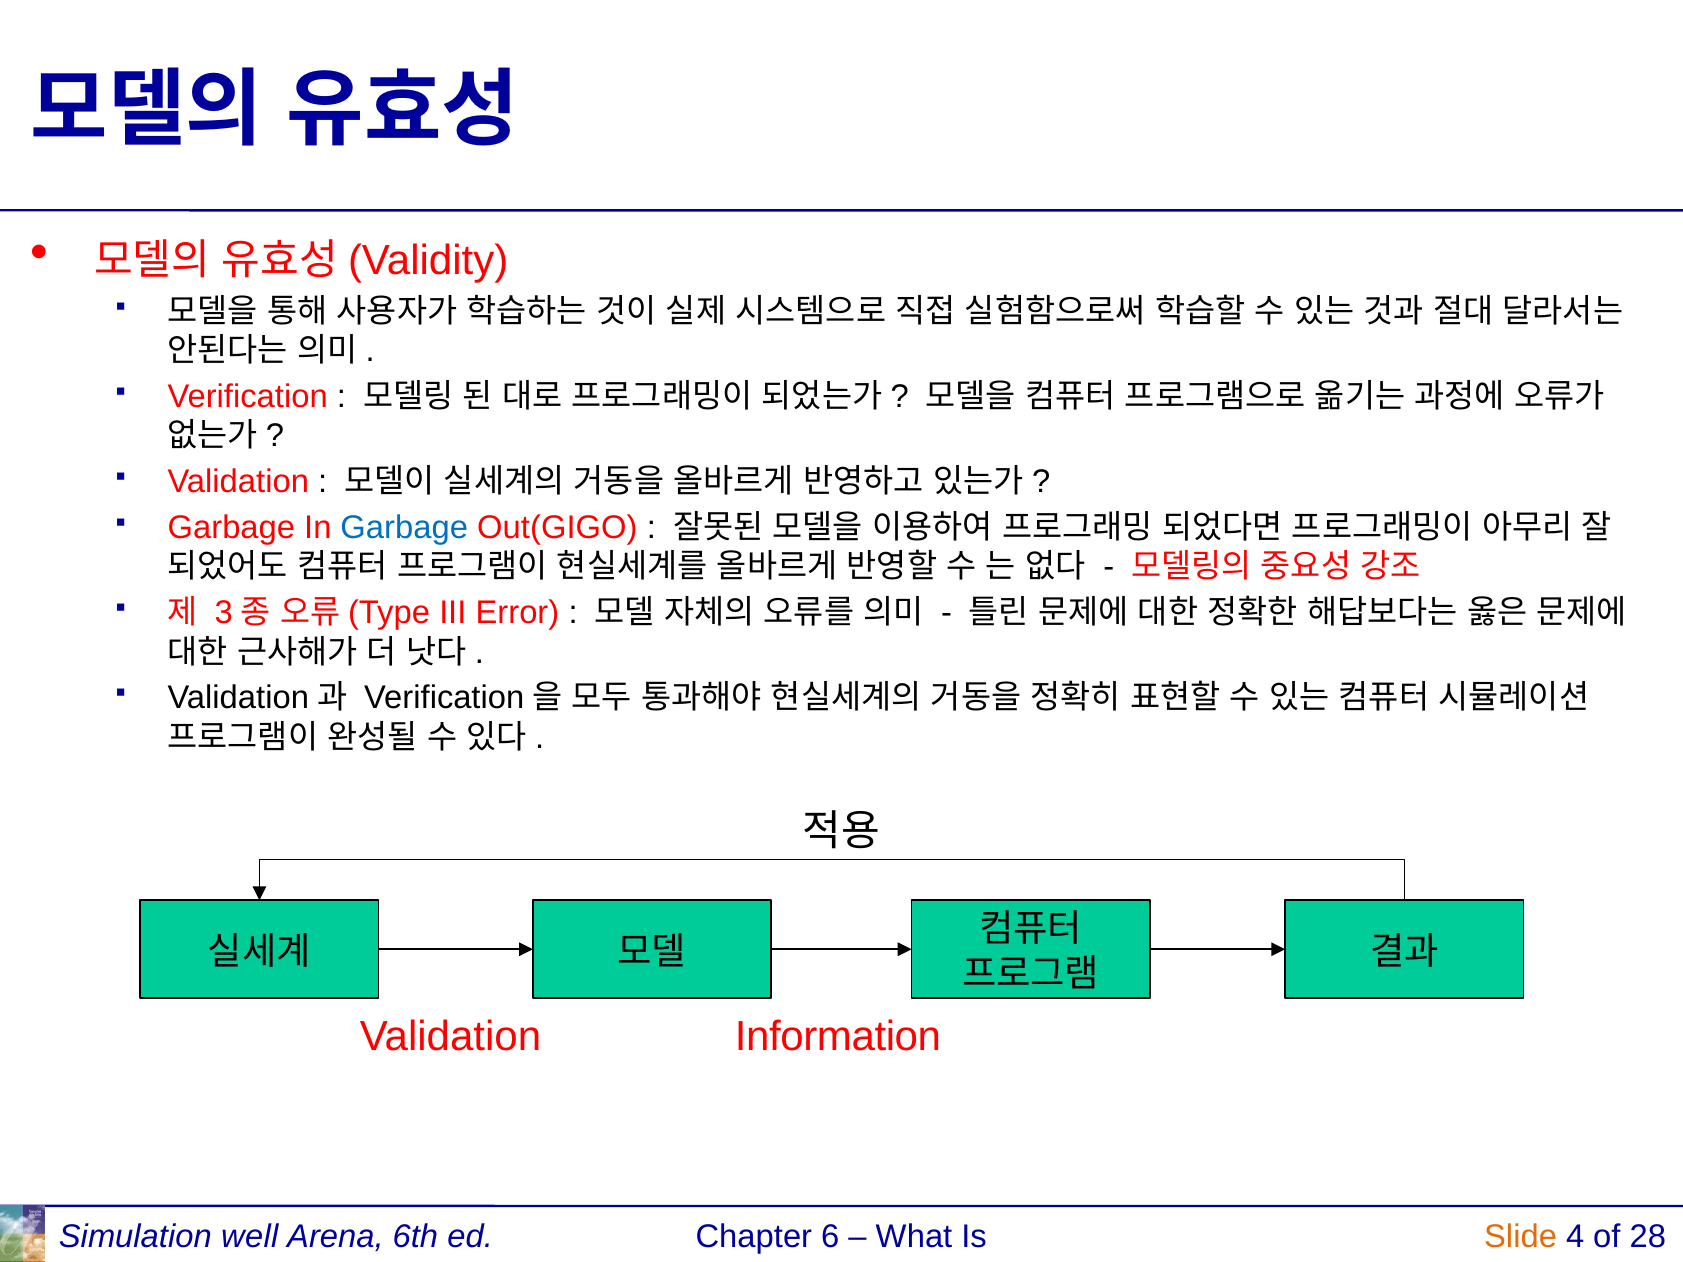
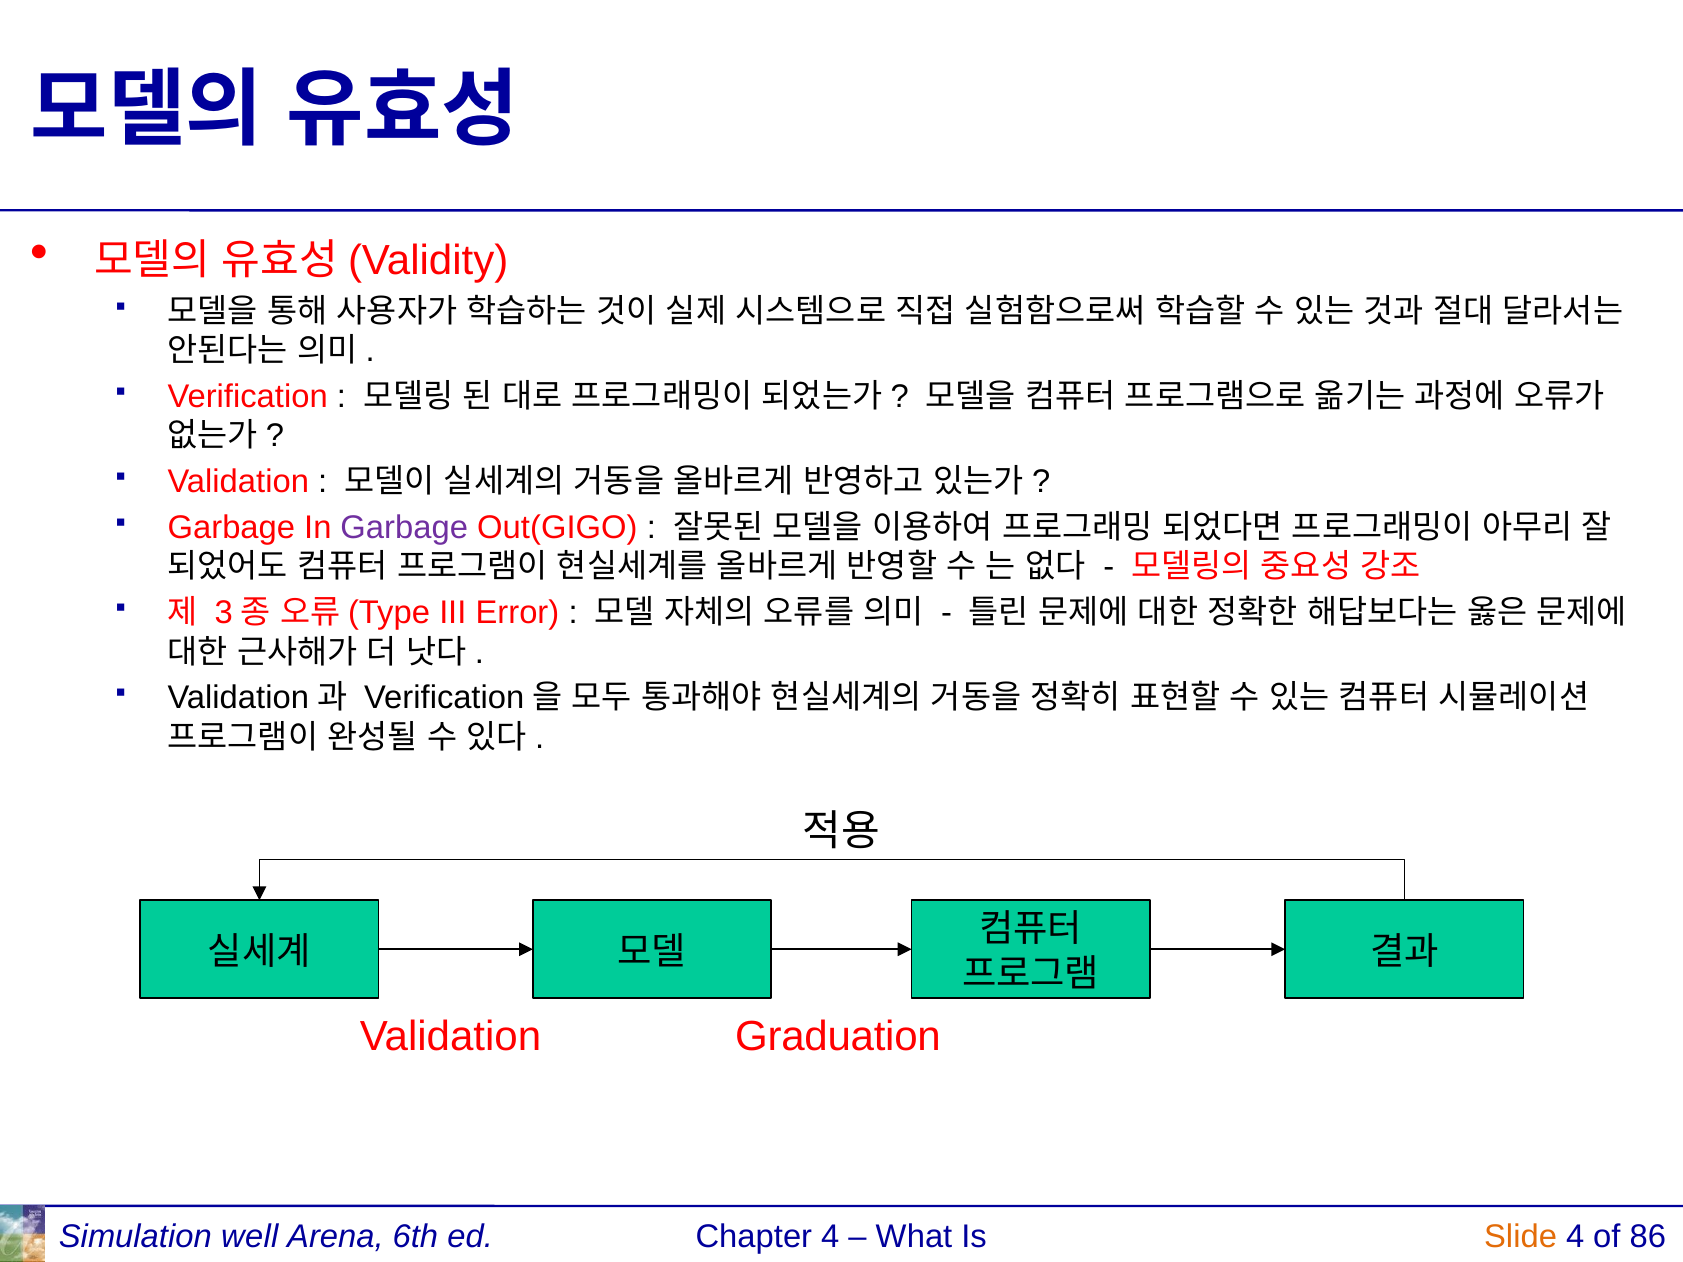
Garbage at (404, 528) colour: blue -> purple
Information: Information -> Graduation
Chapter 6: 6 -> 4
28: 28 -> 86
